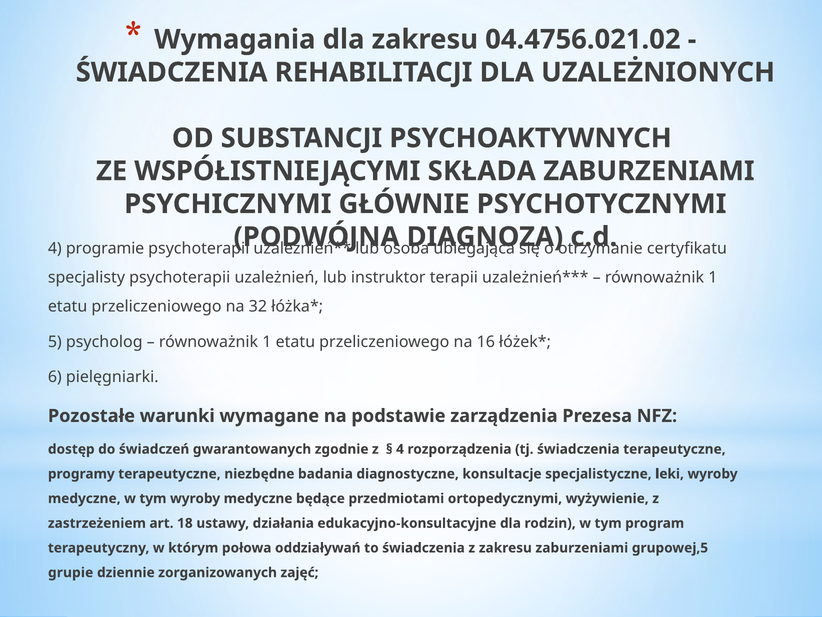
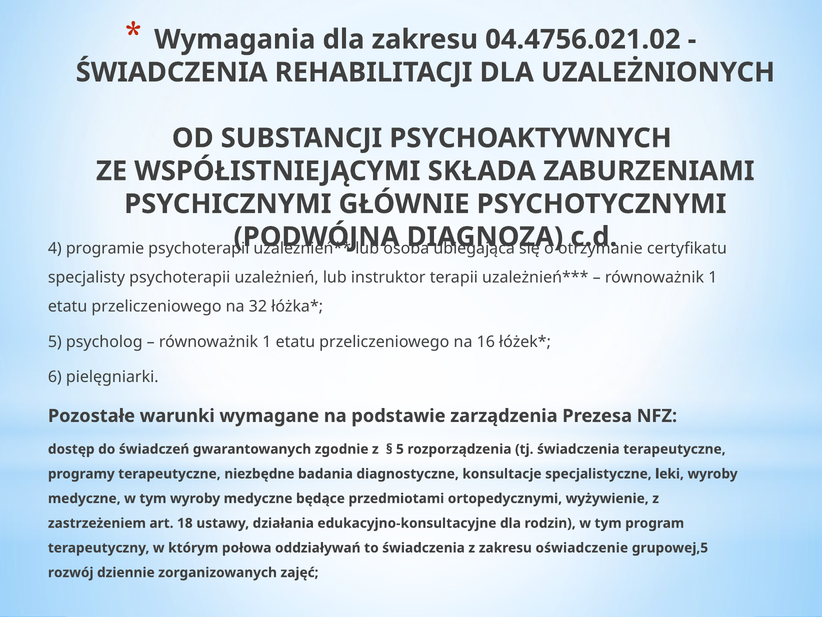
4 at (400, 449): 4 -> 5
zakresu zaburzeniami: zaburzeniami -> oświadczenie
grupie: grupie -> rozwój
